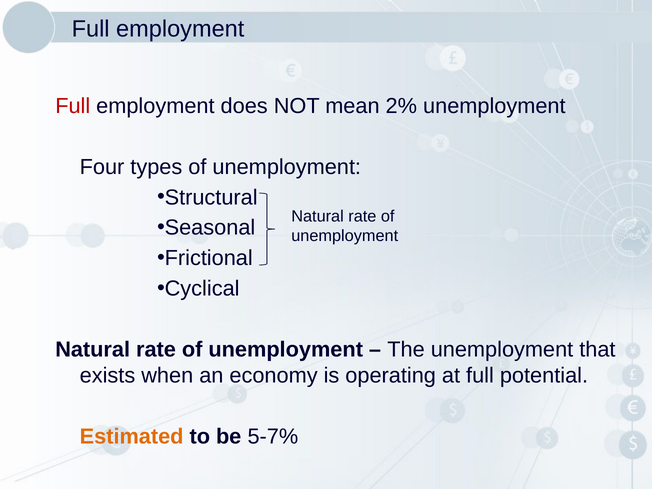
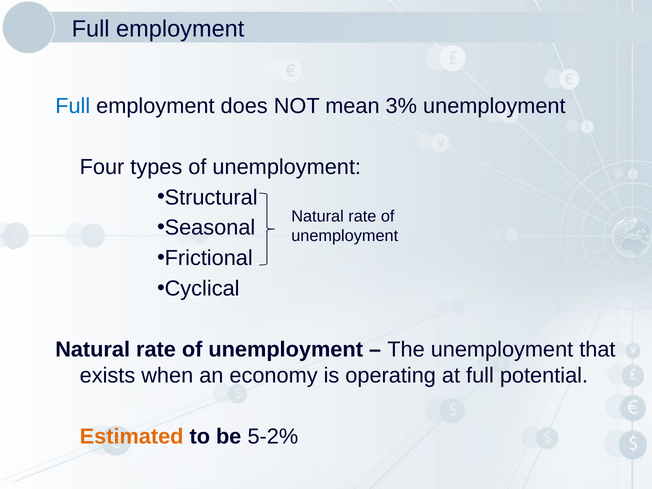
Full at (73, 106) colour: red -> blue
2%: 2% -> 3%
5-7%: 5-7% -> 5-2%
